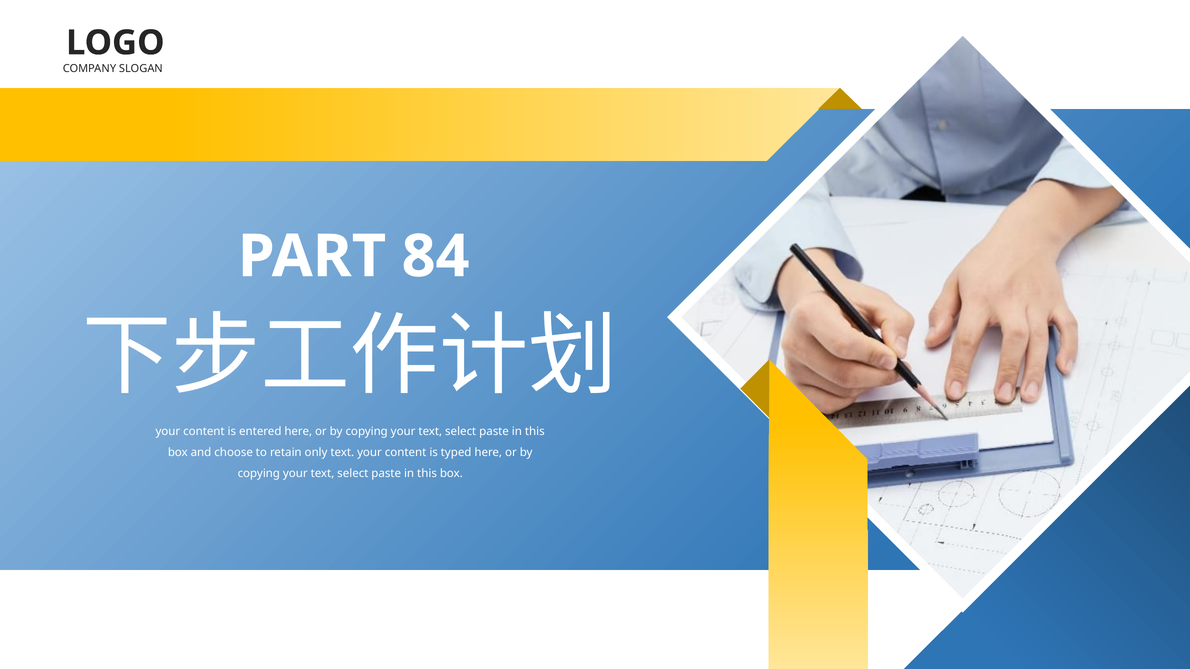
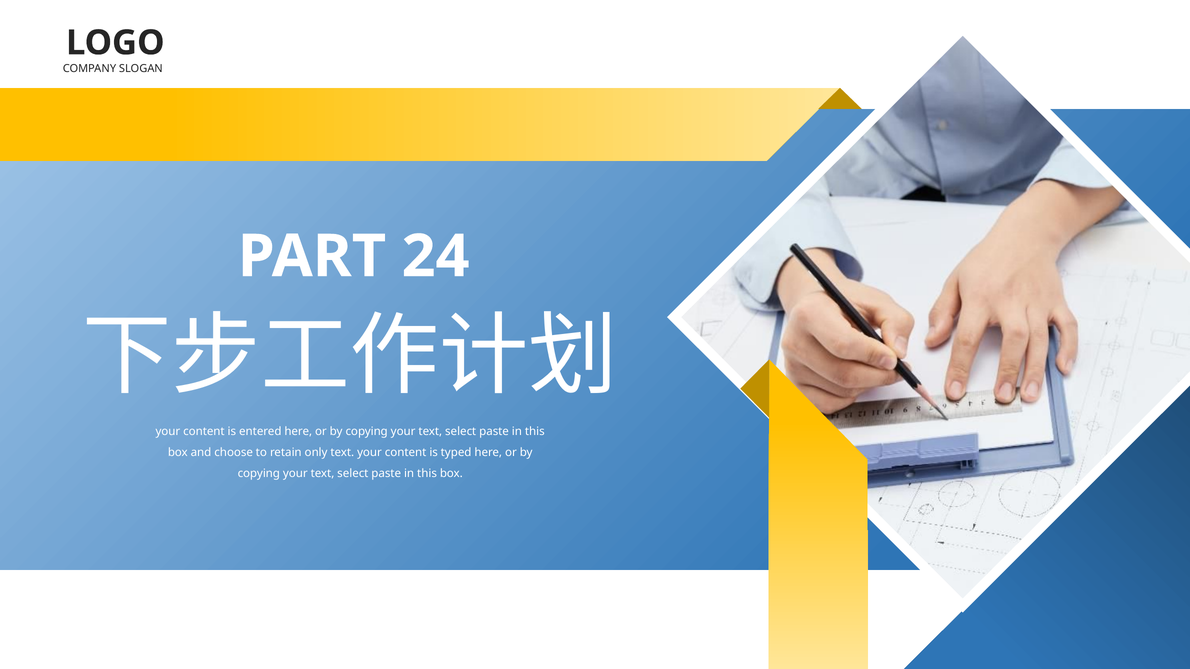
84: 84 -> 24
